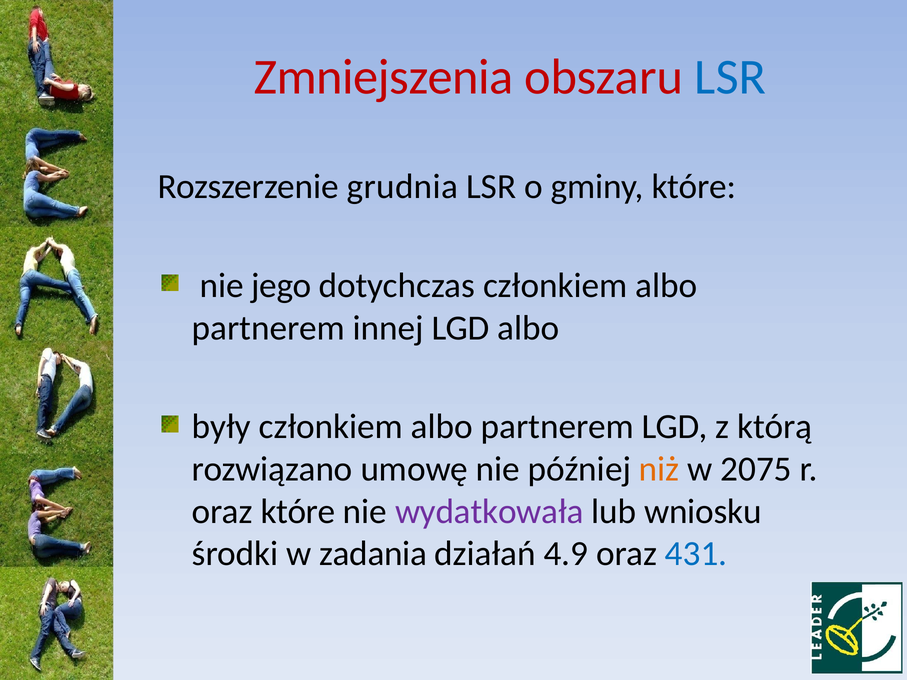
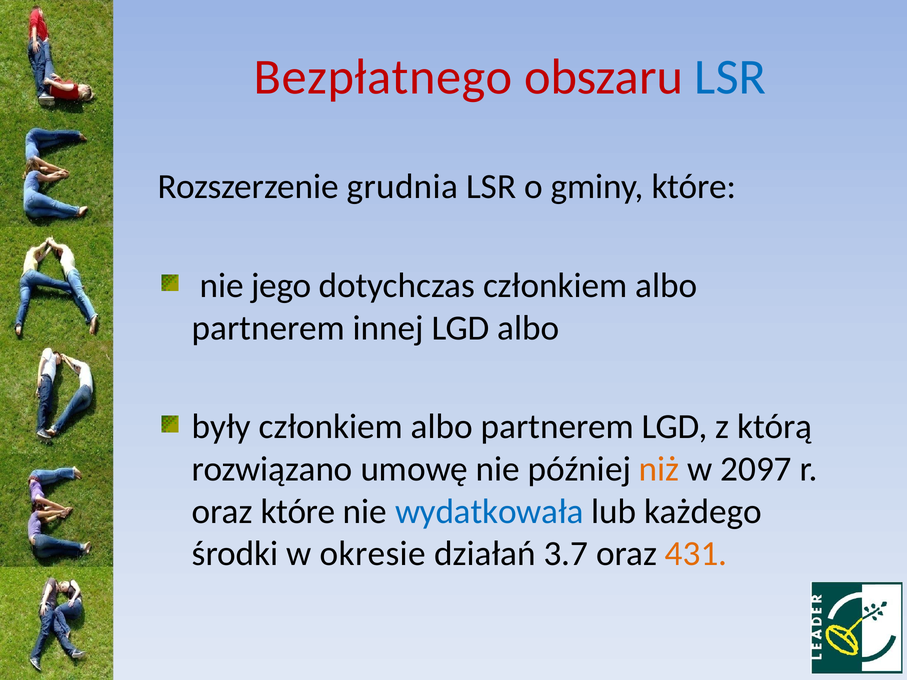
Zmniejszenia: Zmniejszenia -> Bezpłatnego
2075: 2075 -> 2097
wydatkowała colour: purple -> blue
wniosku: wniosku -> każdego
zadania: zadania -> okresie
4.9: 4.9 -> 3.7
431 colour: blue -> orange
